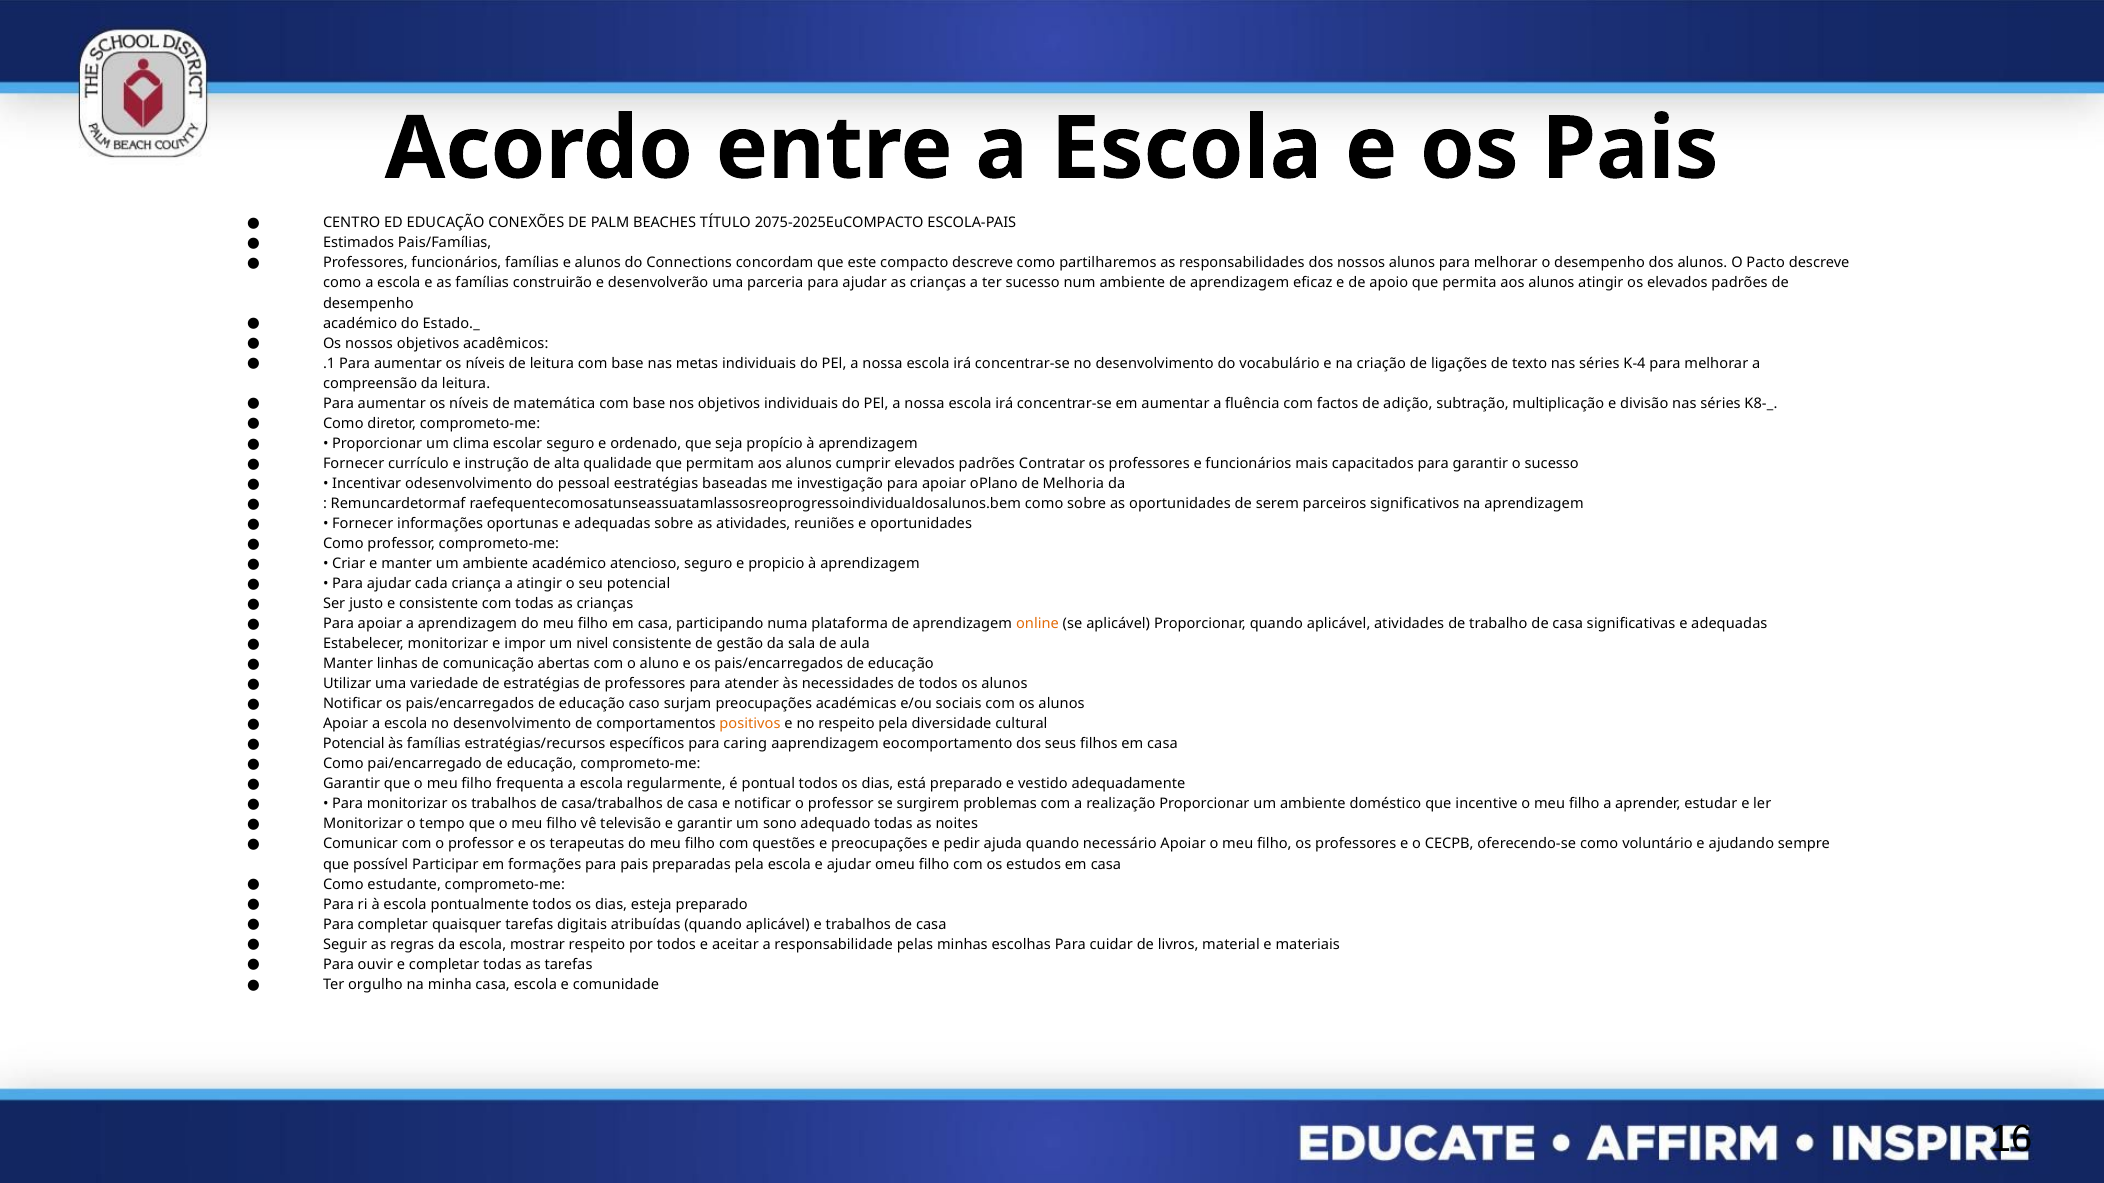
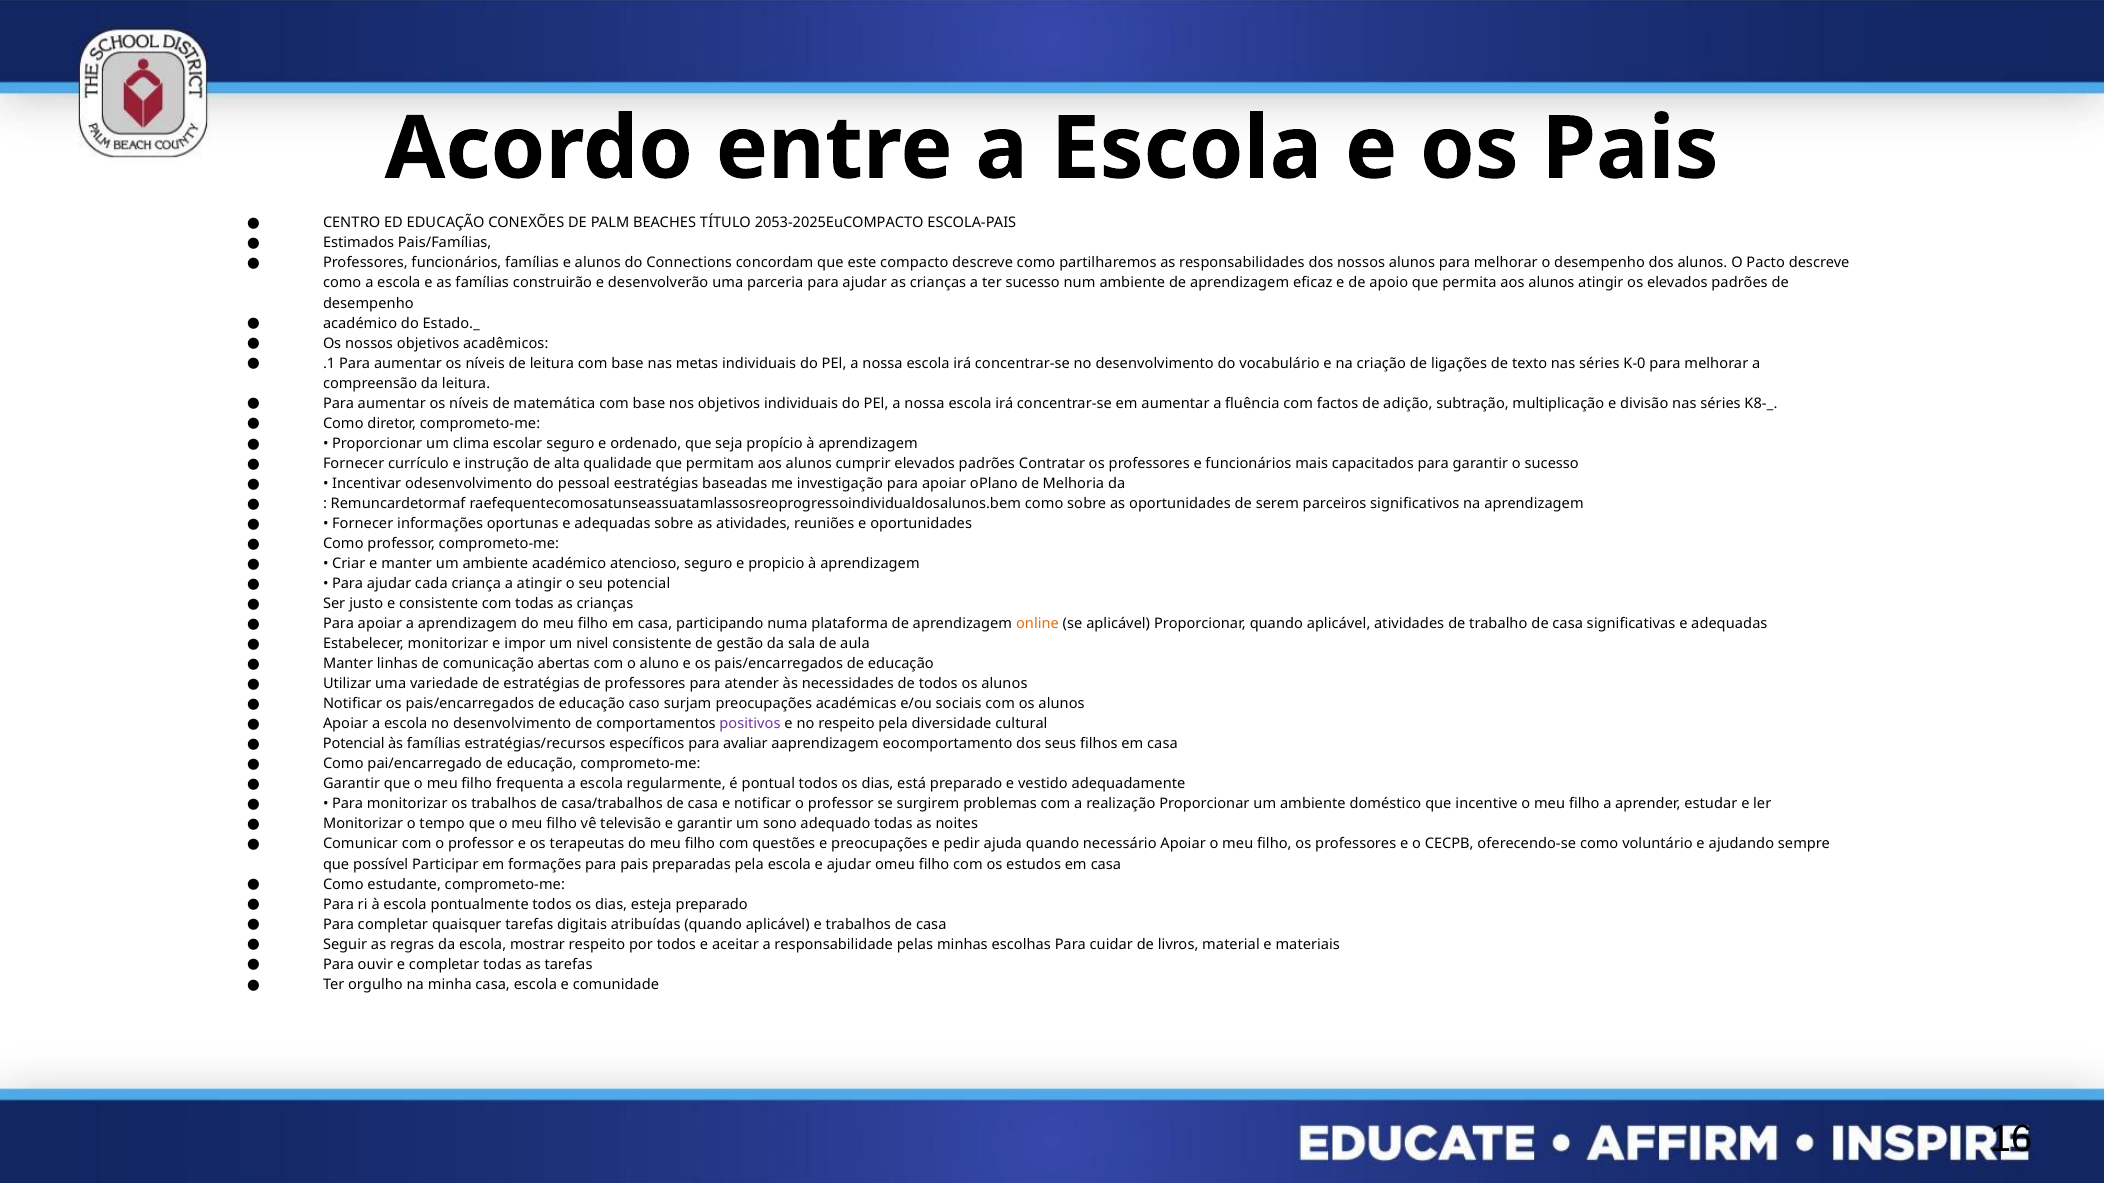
2075-2025EuCOMPACTO: 2075-2025EuCOMPACTO -> 2053-2025EuCOMPACTO
K-4: K-4 -> K-0
positivos colour: orange -> purple
caring: caring -> avaliar
